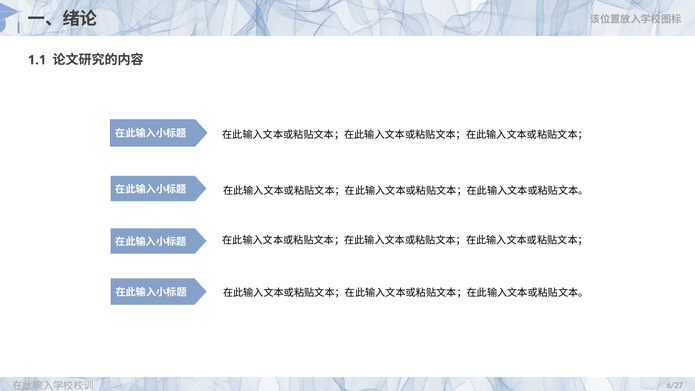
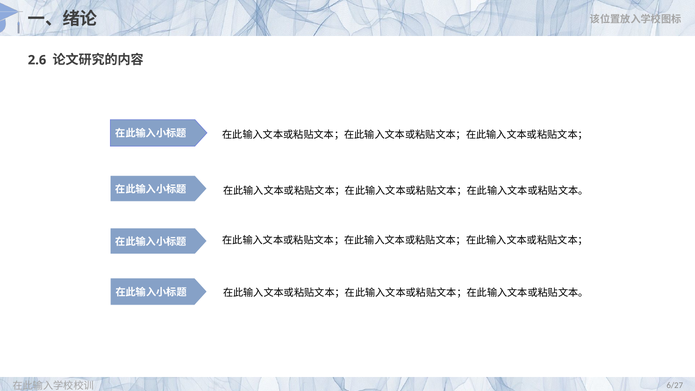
1.1: 1.1 -> 2.6
